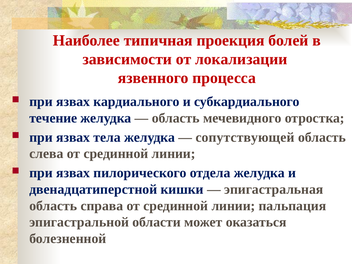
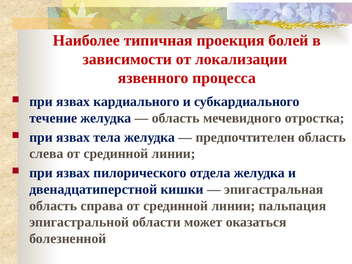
сопутствующей: сопутствующей -> предпочтителен
